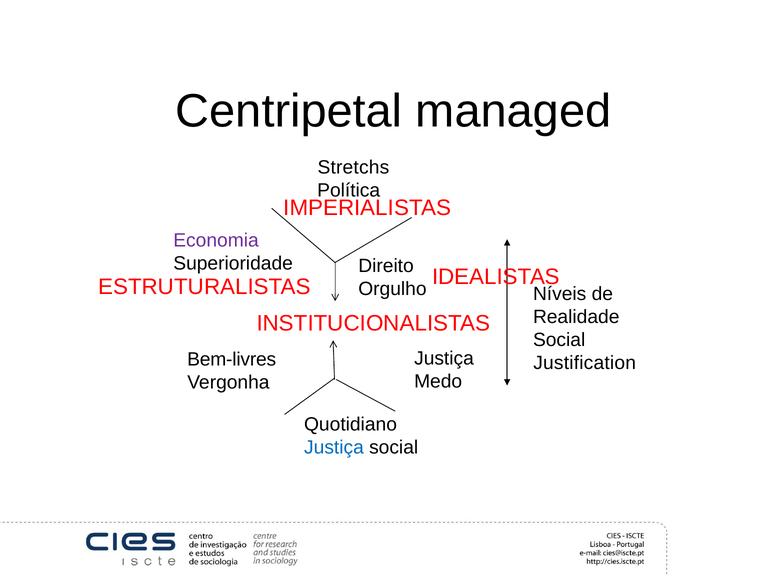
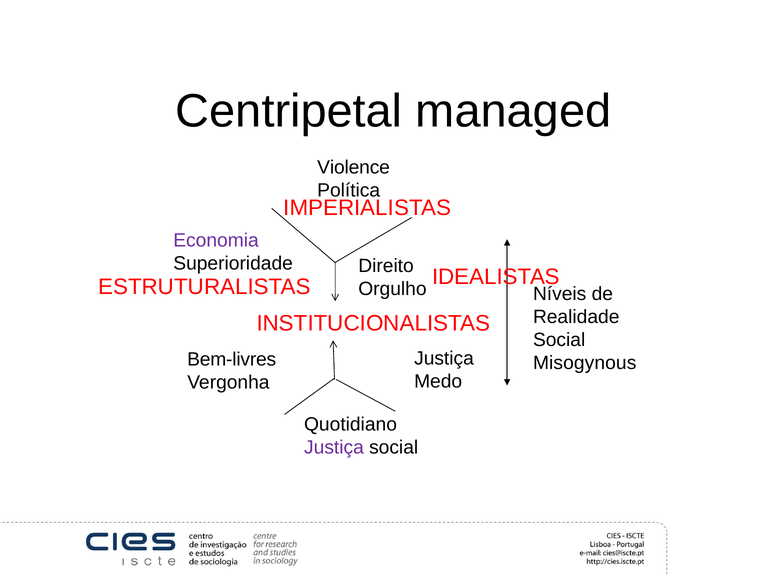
Stretchs: Stretchs -> Violence
Justification: Justification -> Misogynous
Justiça at (334, 448) colour: blue -> purple
